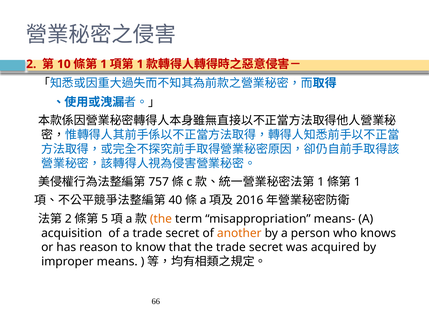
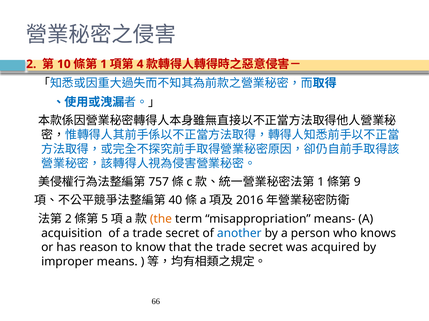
1 at (140, 64): 1 -> 4
1 at (357, 182): 1 -> 9
another colour: orange -> blue
